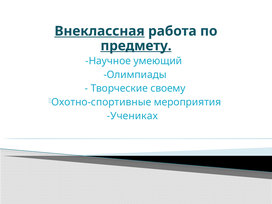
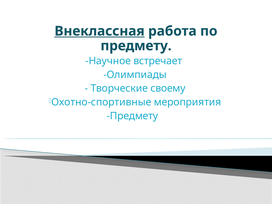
предмету at (136, 46) underline: present -> none
умеющий: умеющий -> встречает
Учениках at (132, 116): Учениках -> Предмету
